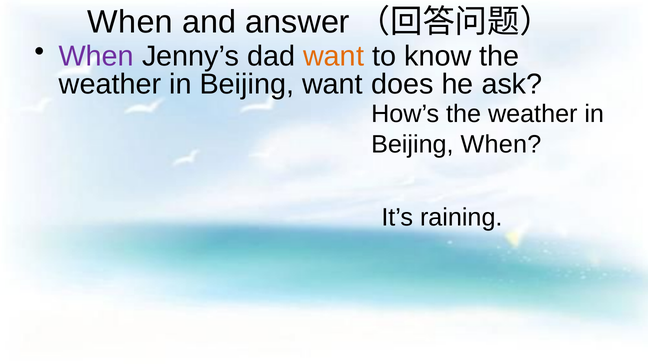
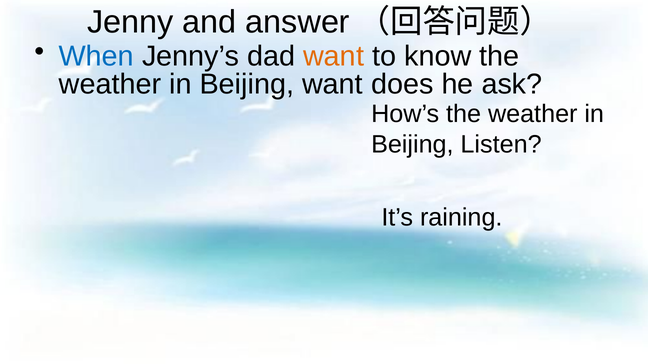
When at (130, 22): When -> Jenny
When at (96, 57) colour: purple -> blue
Beijing When: When -> Listen
